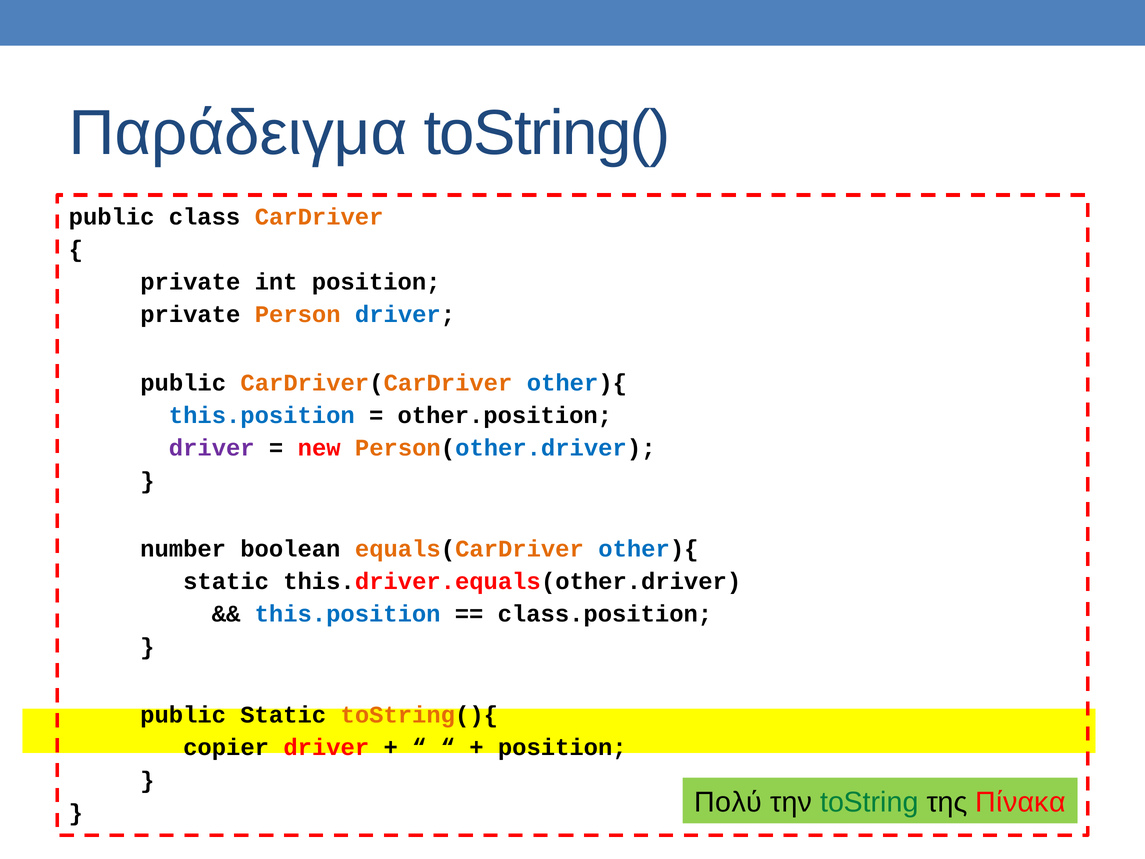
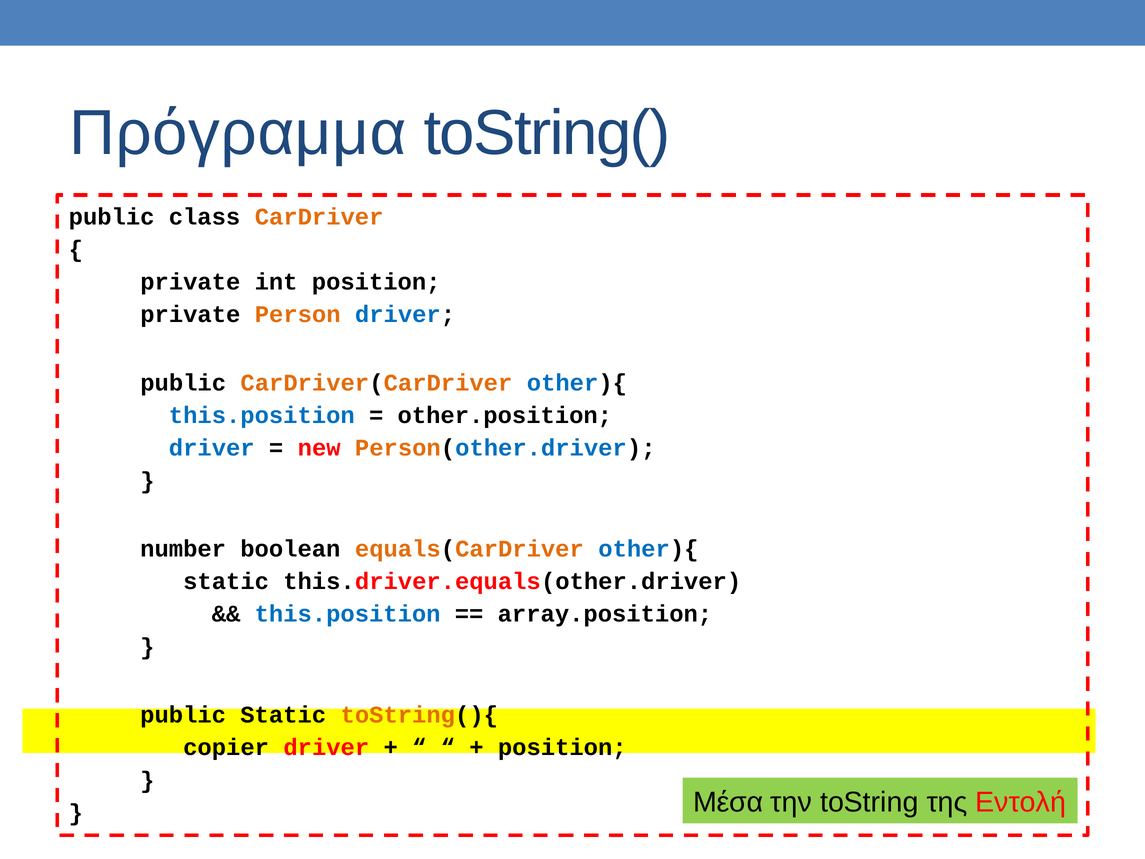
Παράδειγμα: Παράδειγμα -> Πρόγραμμα
driver at (212, 448) colour: purple -> blue
class.position: class.position -> array.position
Πολύ: Πολύ -> Μέσα
toString colour: green -> black
Πίνακα: Πίνακα -> Εντολή
